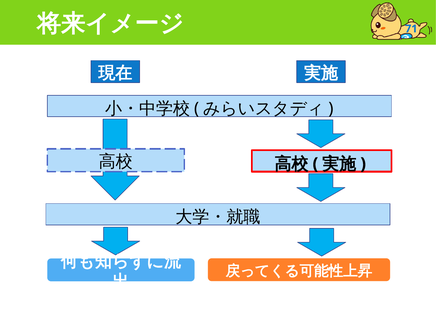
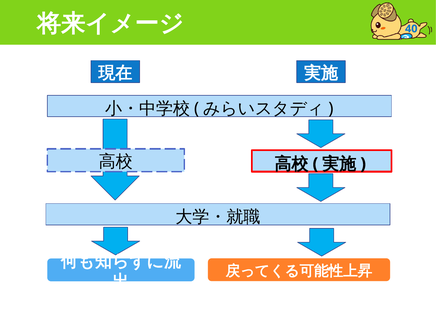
71: 71 -> 40
